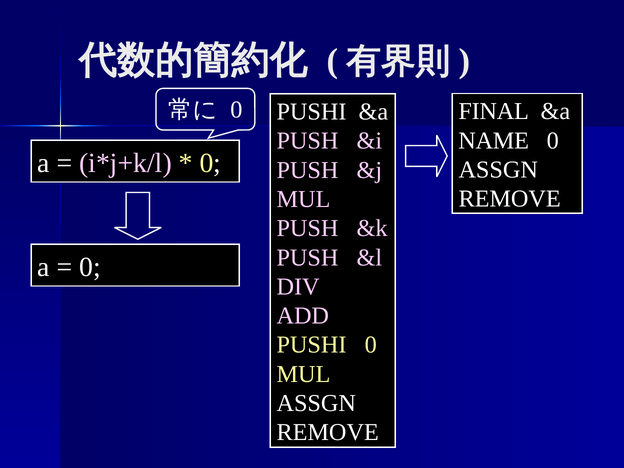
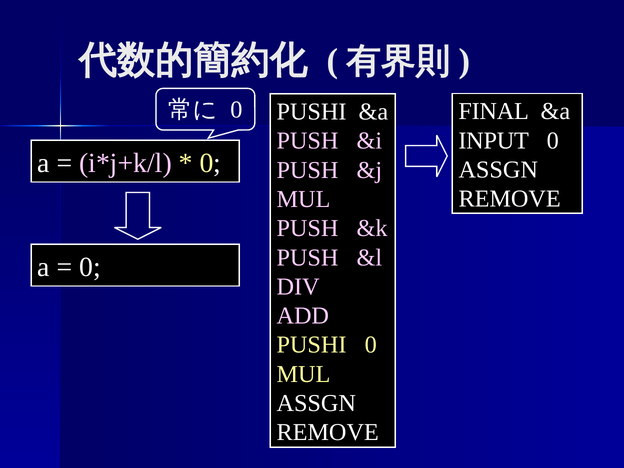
NAME: NAME -> INPUT
